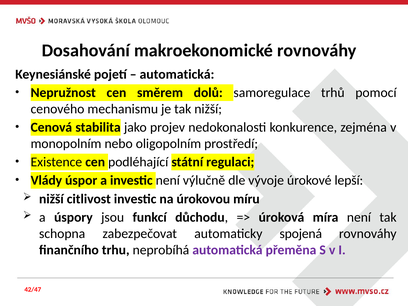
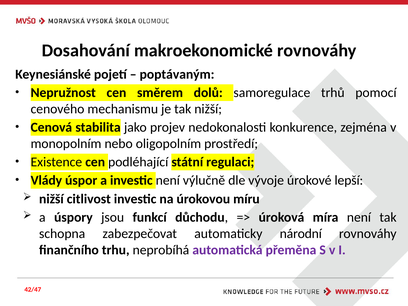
automatická at (177, 74): automatická -> poptávaným
spojená: spojená -> národní
